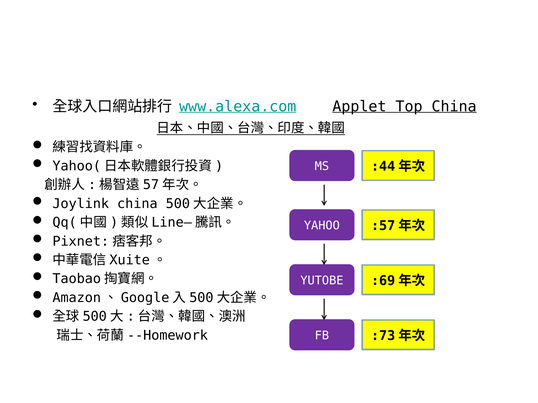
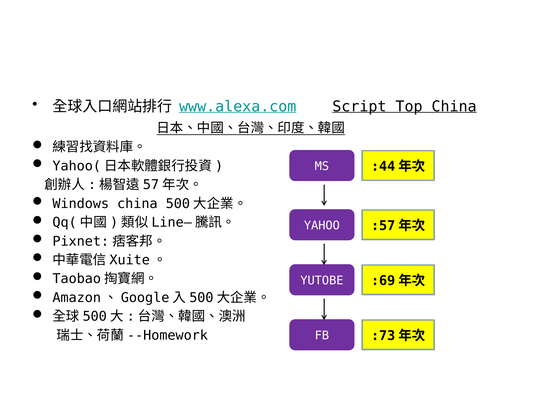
Applet: Applet -> Script
Joylink: Joylink -> Windows
